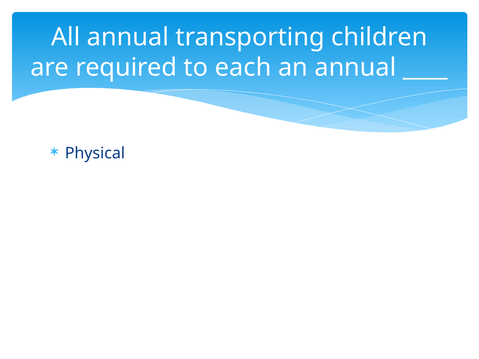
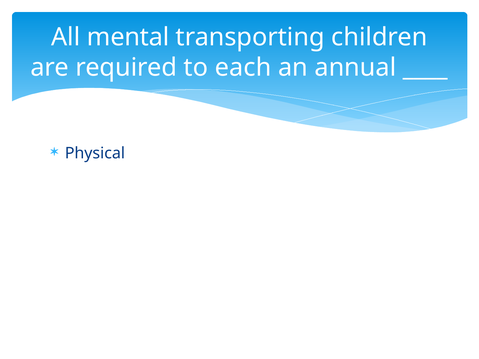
All annual: annual -> mental
